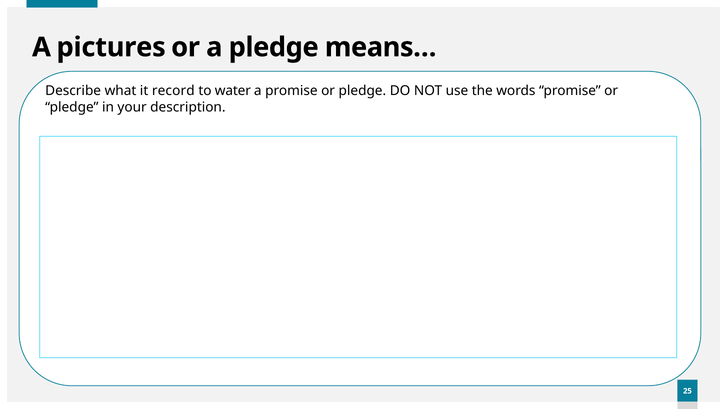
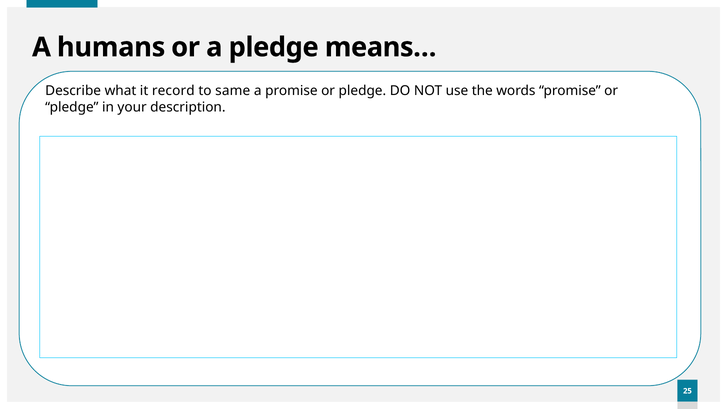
pictures: pictures -> humans
water: water -> same
